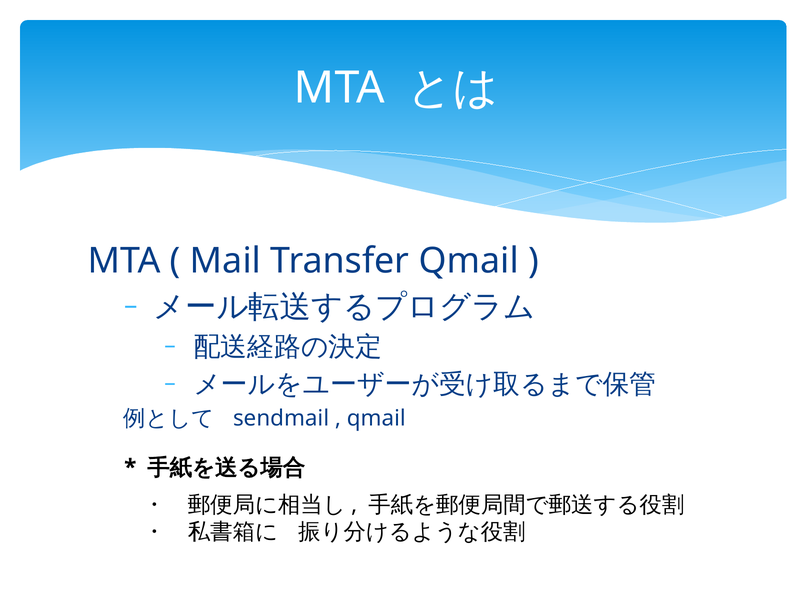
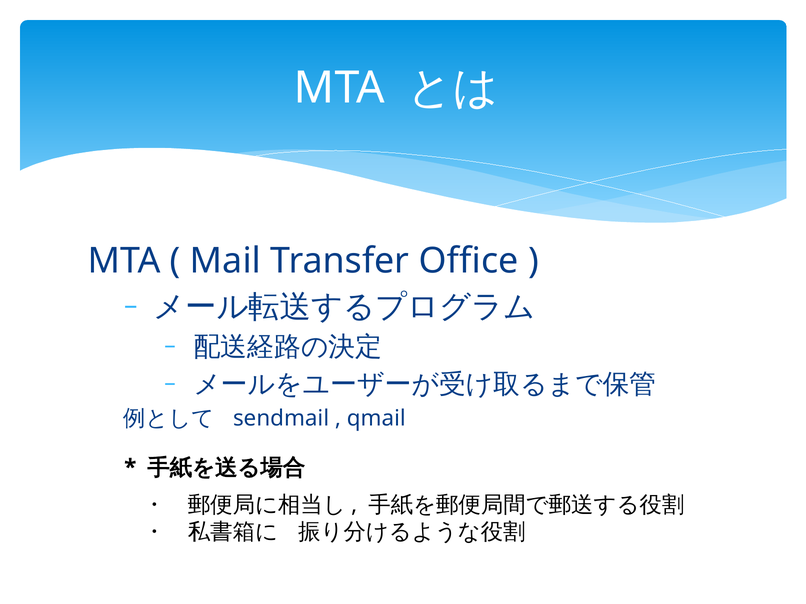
Transfer Qmail: Qmail -> Office
